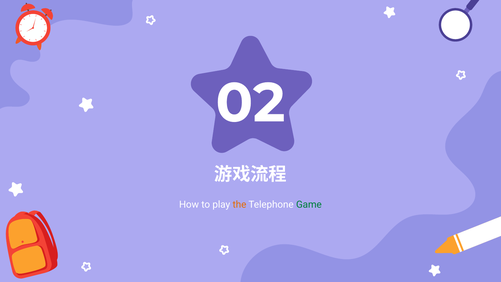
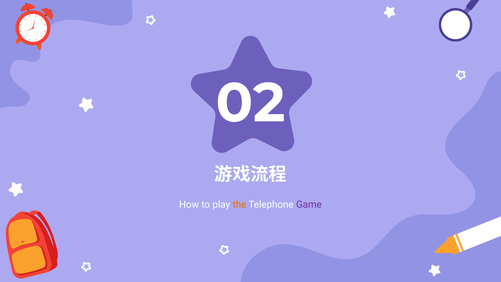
Game colour: green -> purple
